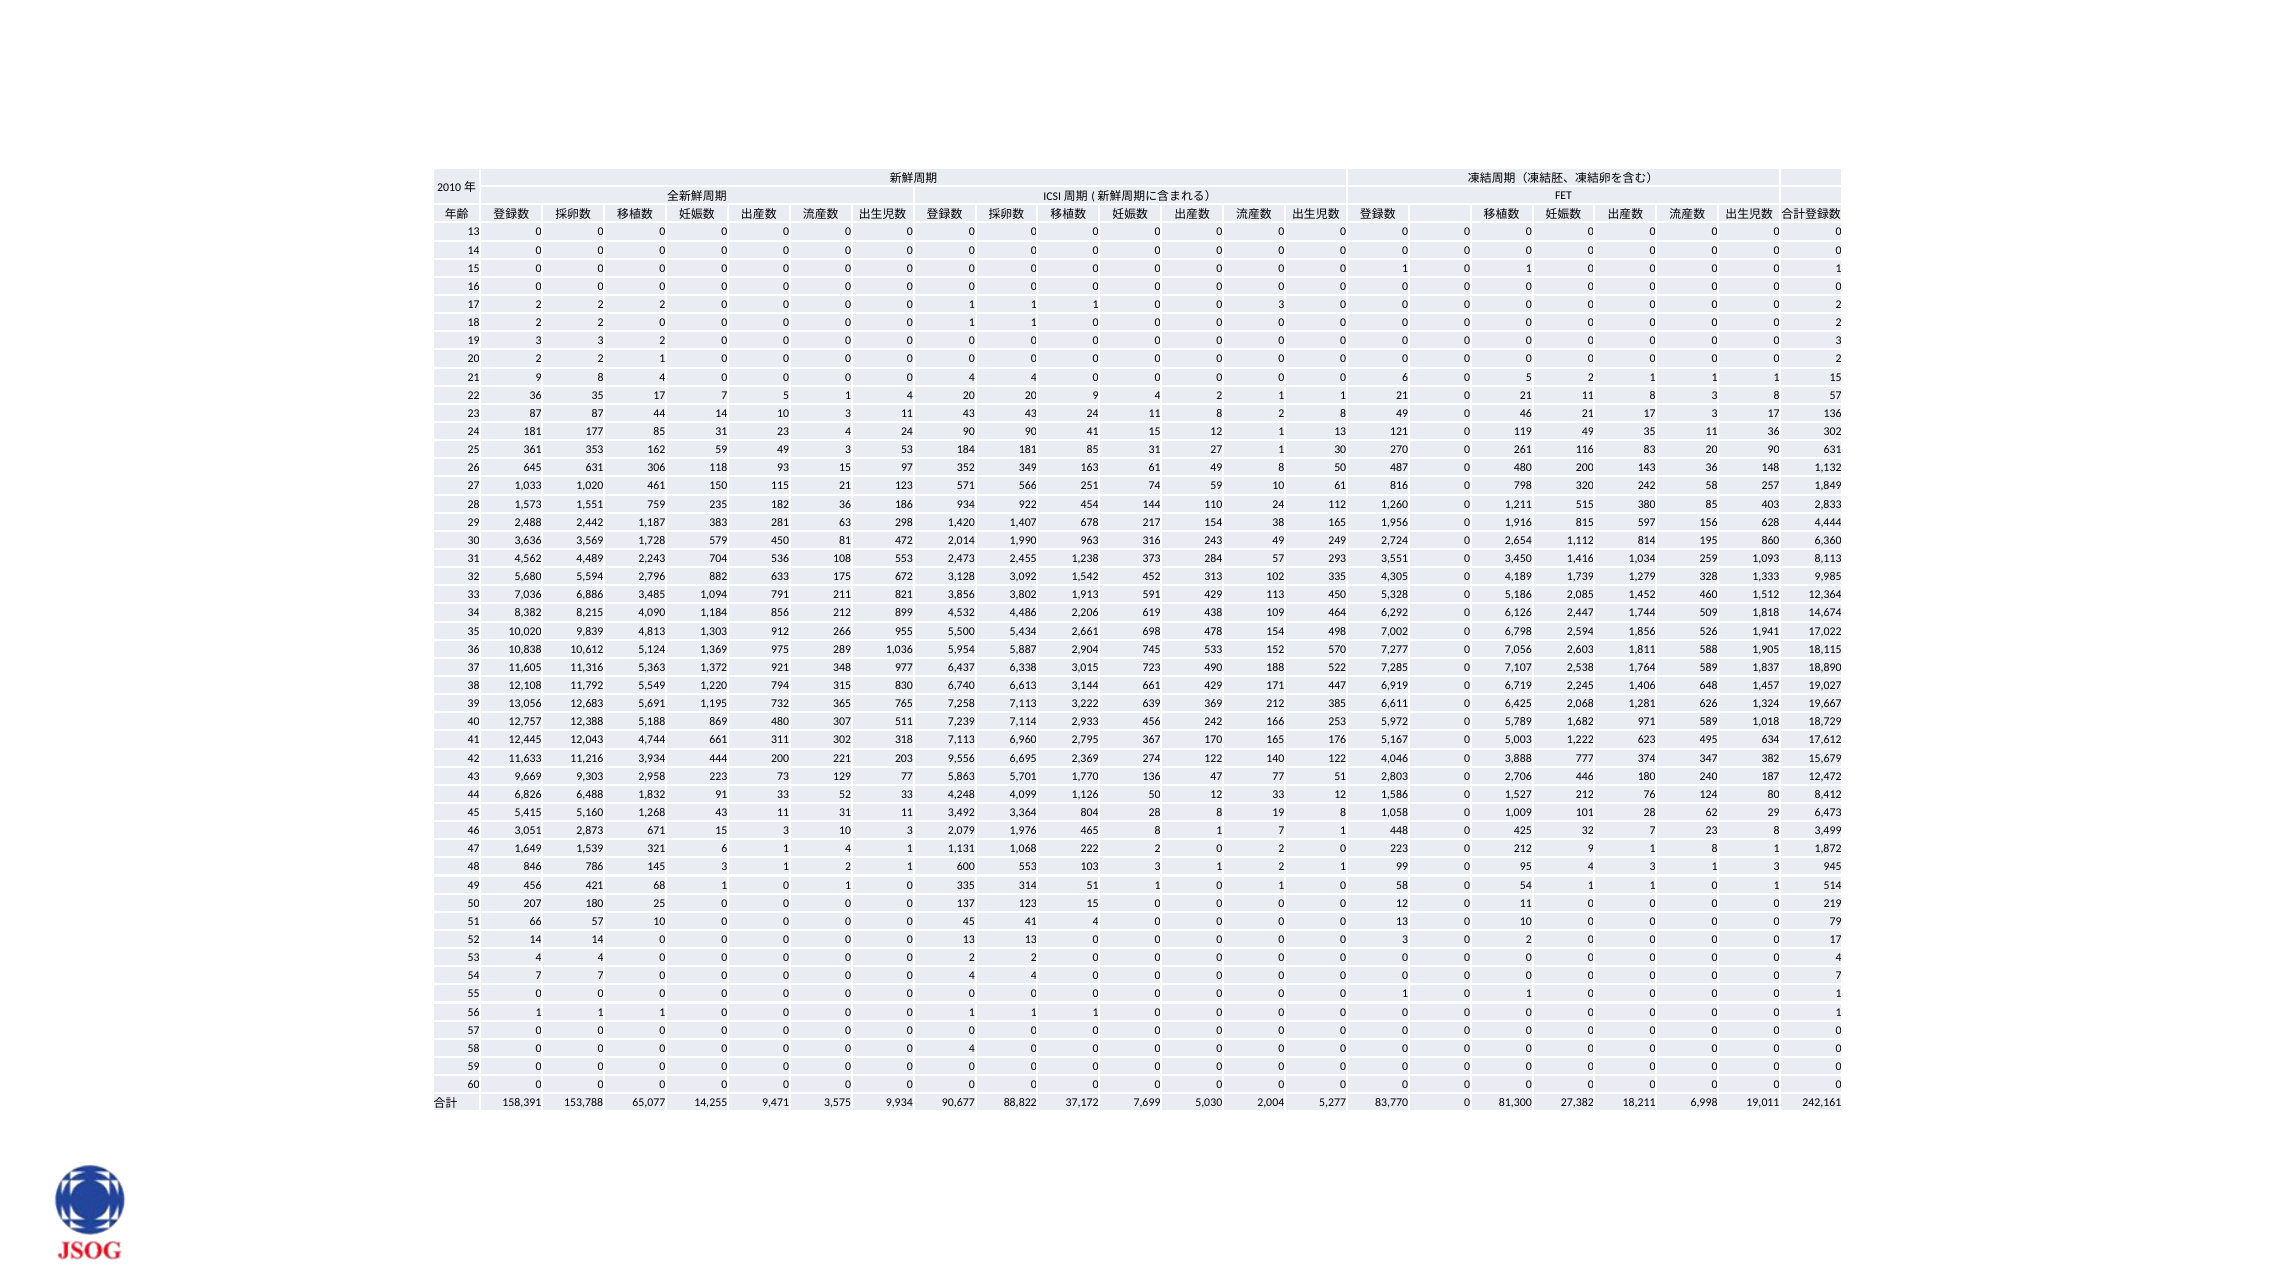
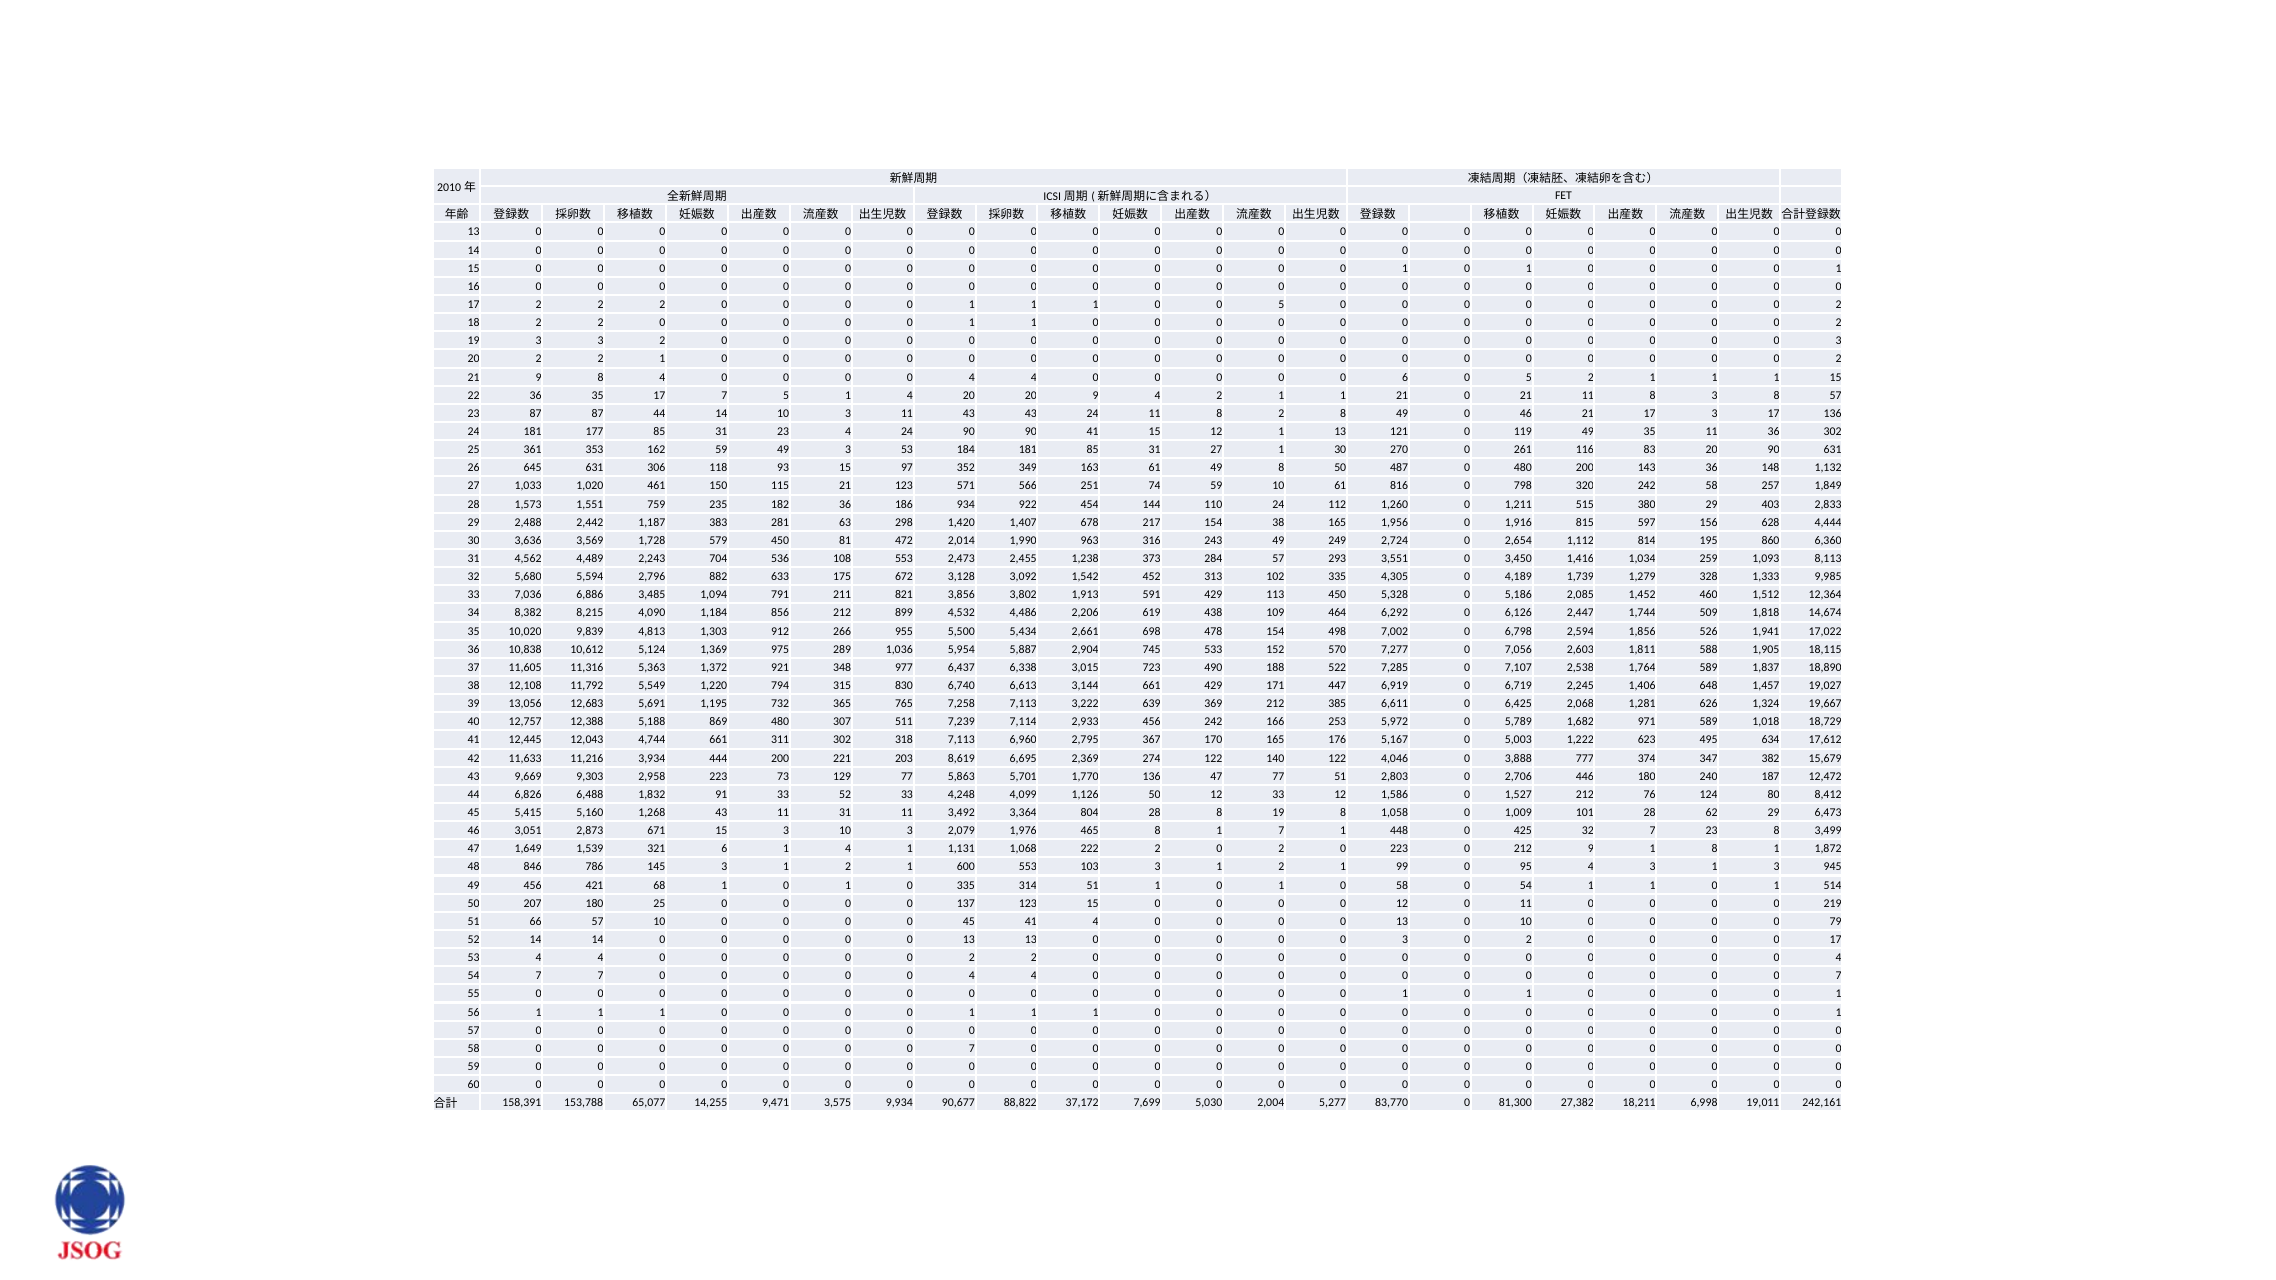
1 0 0 3: 3 -> 5
380 85: 85 -> 29
9,556: 9,556 -> 8,619
4 at (972, 1049): 4 -> 7
